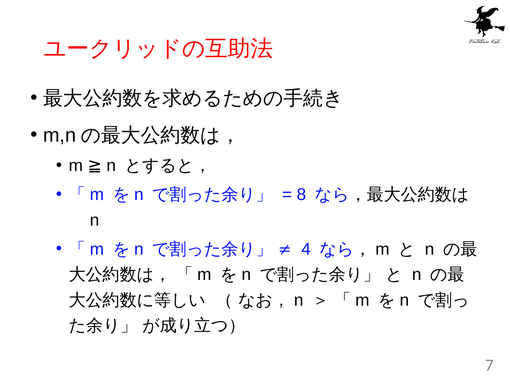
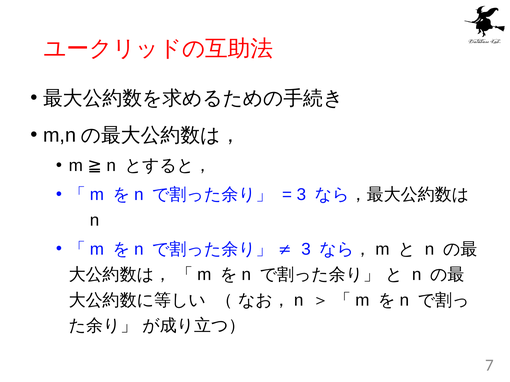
8 at (301, 195): 8 -> 3
4 at (306, 250): 4 -> 3
